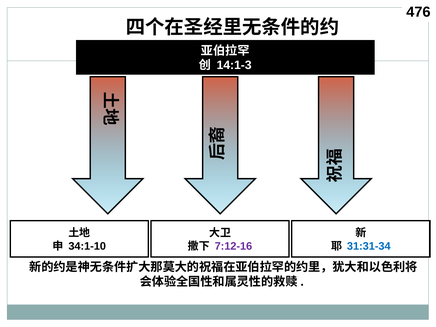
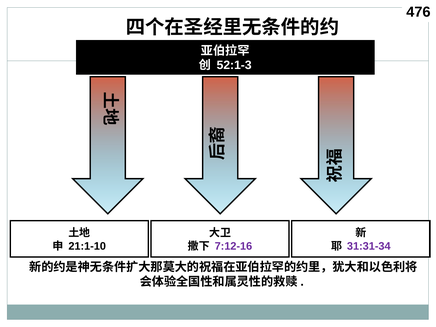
14:1-3: 14:1-3 -> 52:1-3
34:1-10: 34:1-10 -> 21:1-10
31:31-34 colour: blue -> purple
